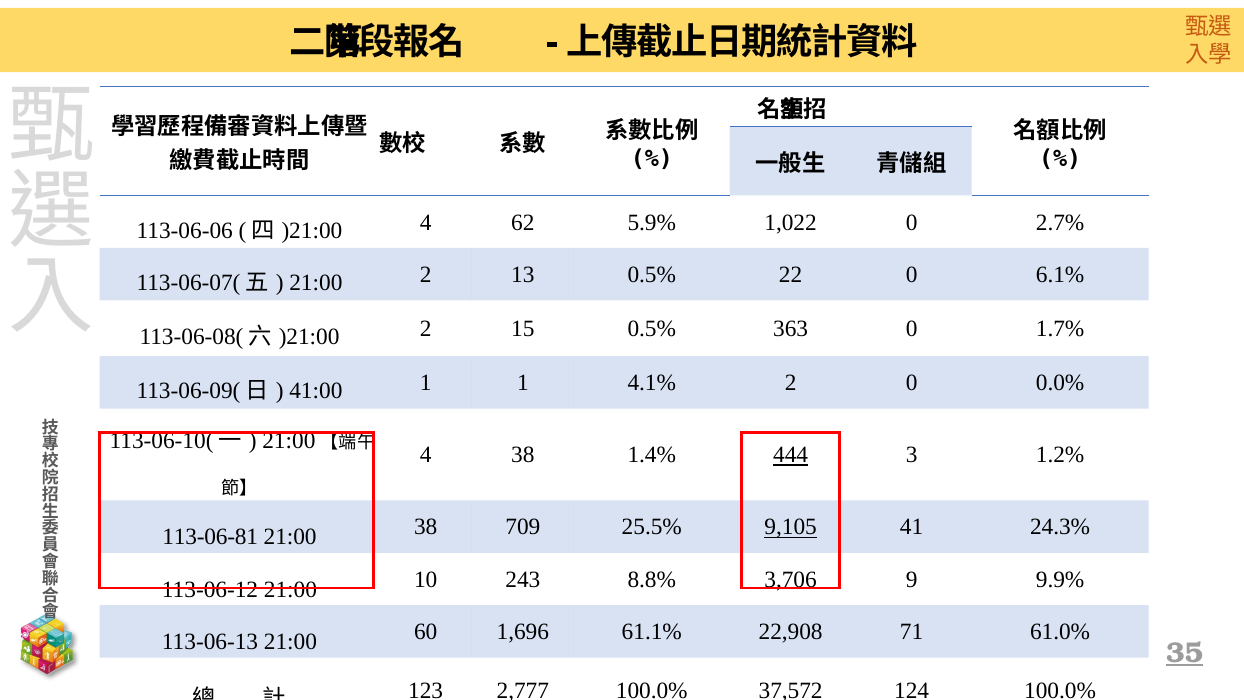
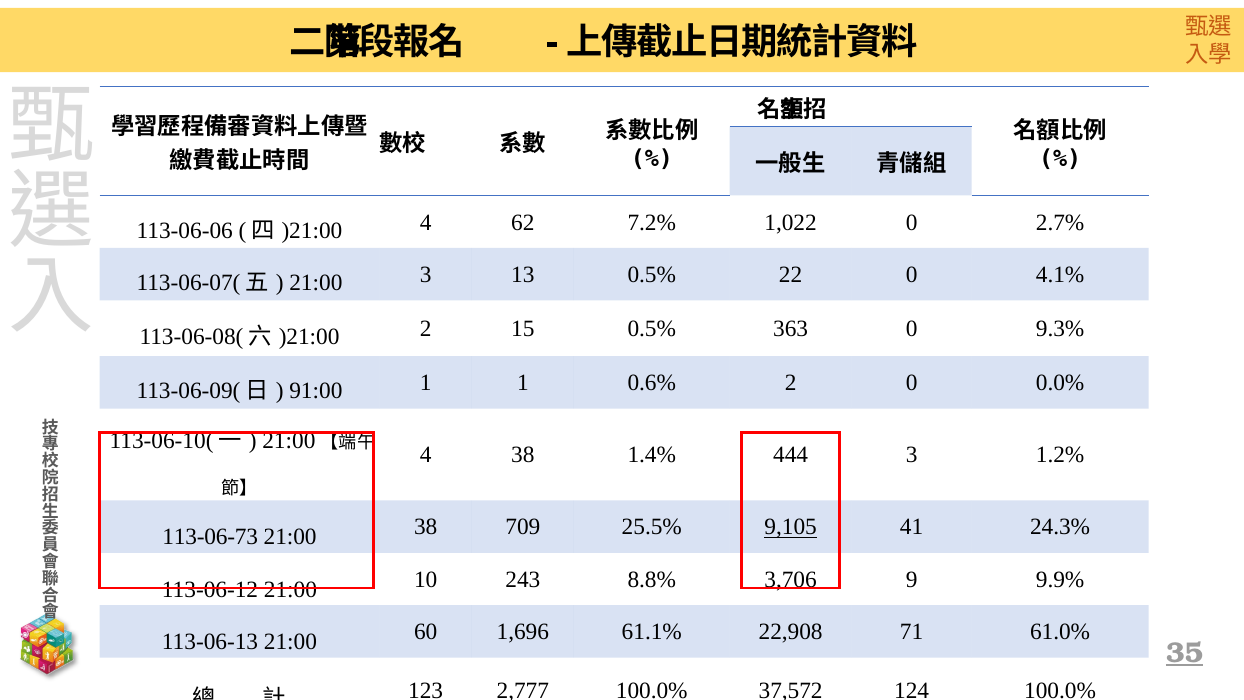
5.9%: 5.9% -> 7.2%
21:00 2: 2 -> 3
6.1%: 6.1% -> 4.1%
1.7%: 1.7% -> 9.3%
41:00: 41:00 -> 91:00
4.1%: 4.1% -> 0.6%
444 underline: present -> none
113-06-81: 113-06-81 -> 113-06-73
